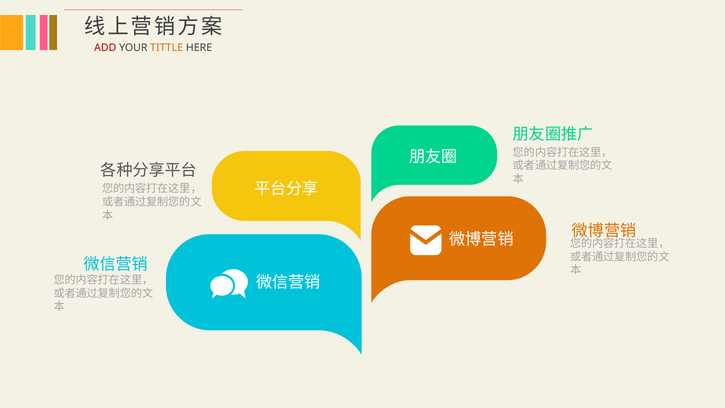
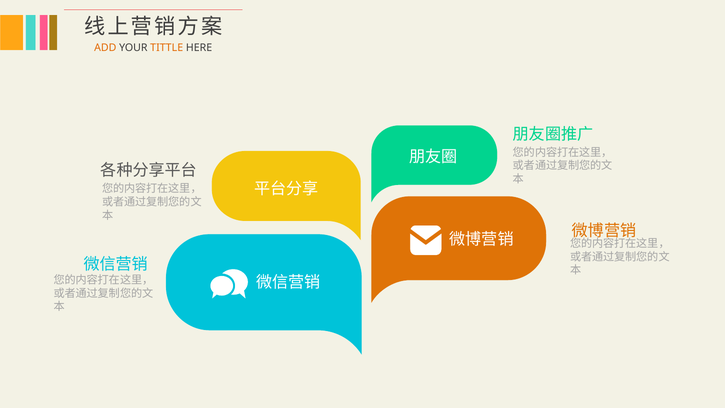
ADD colour: red -> orange
